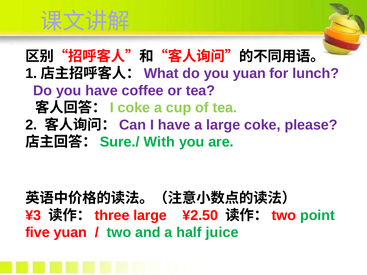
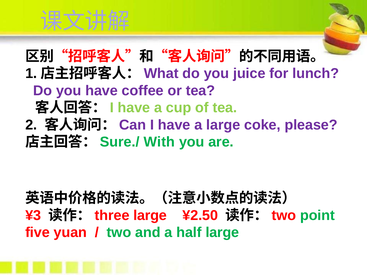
you yuan: yuan -> juice
coke at (134, 108): coke -> have
half juice: juice -> large
